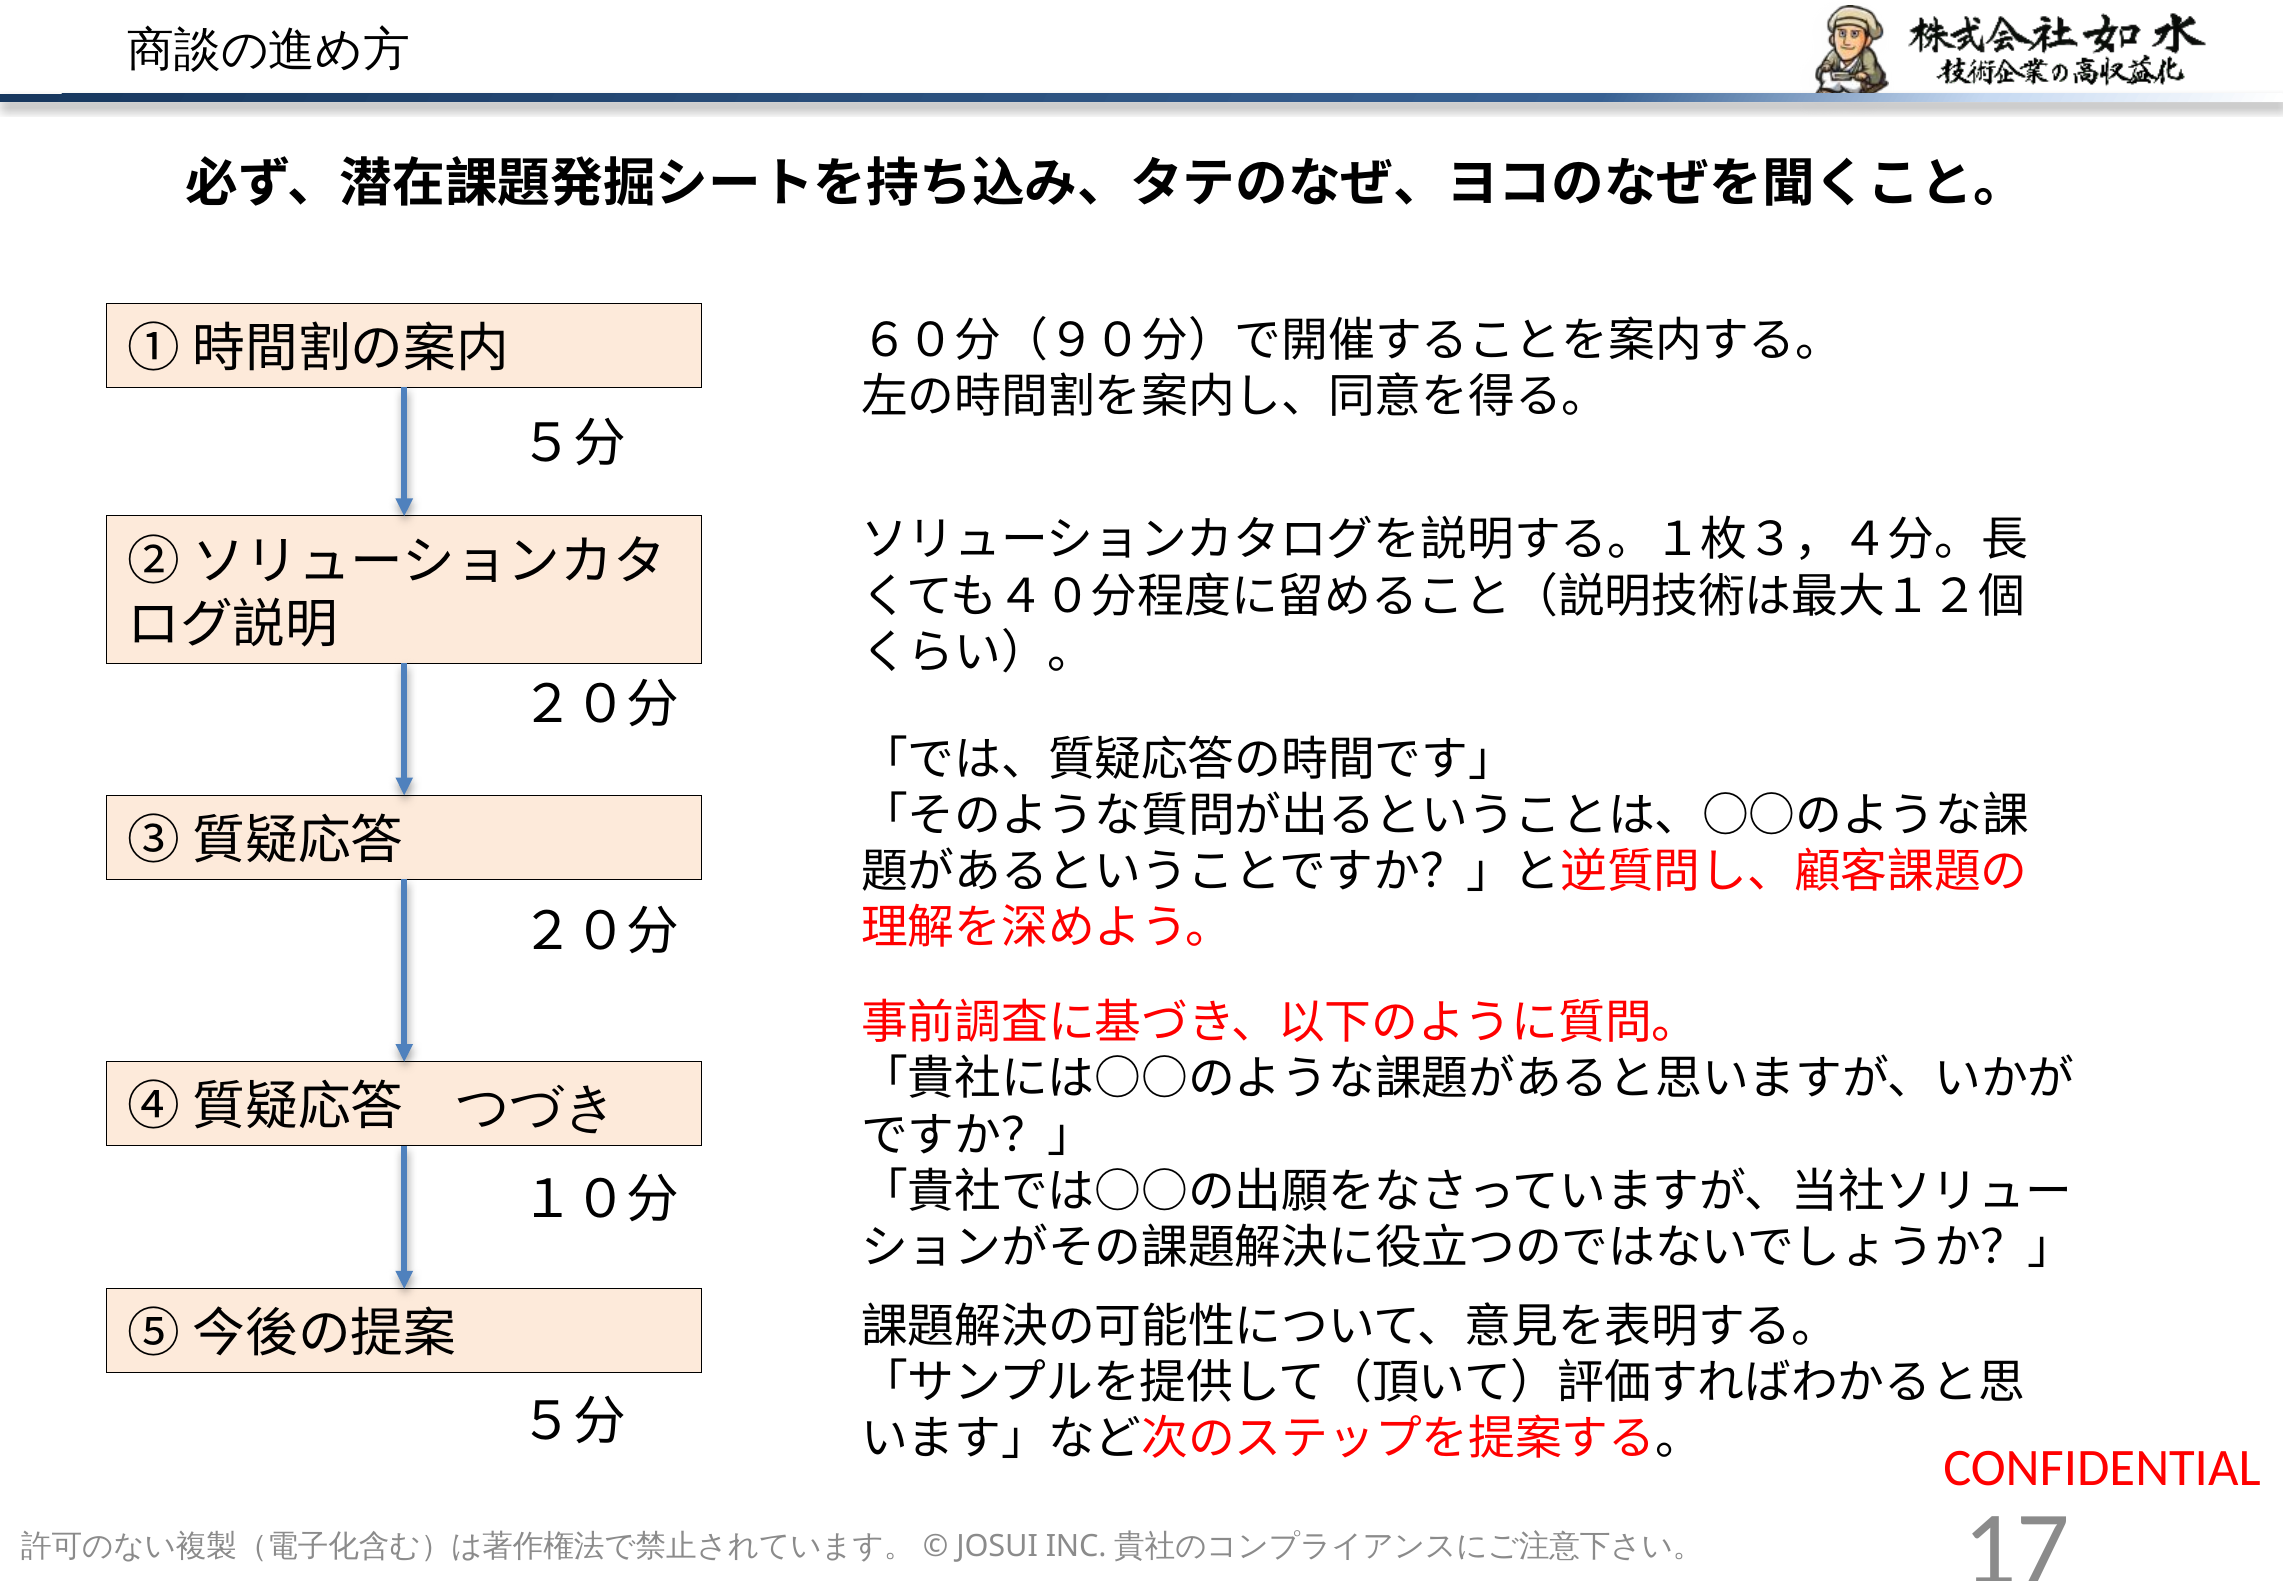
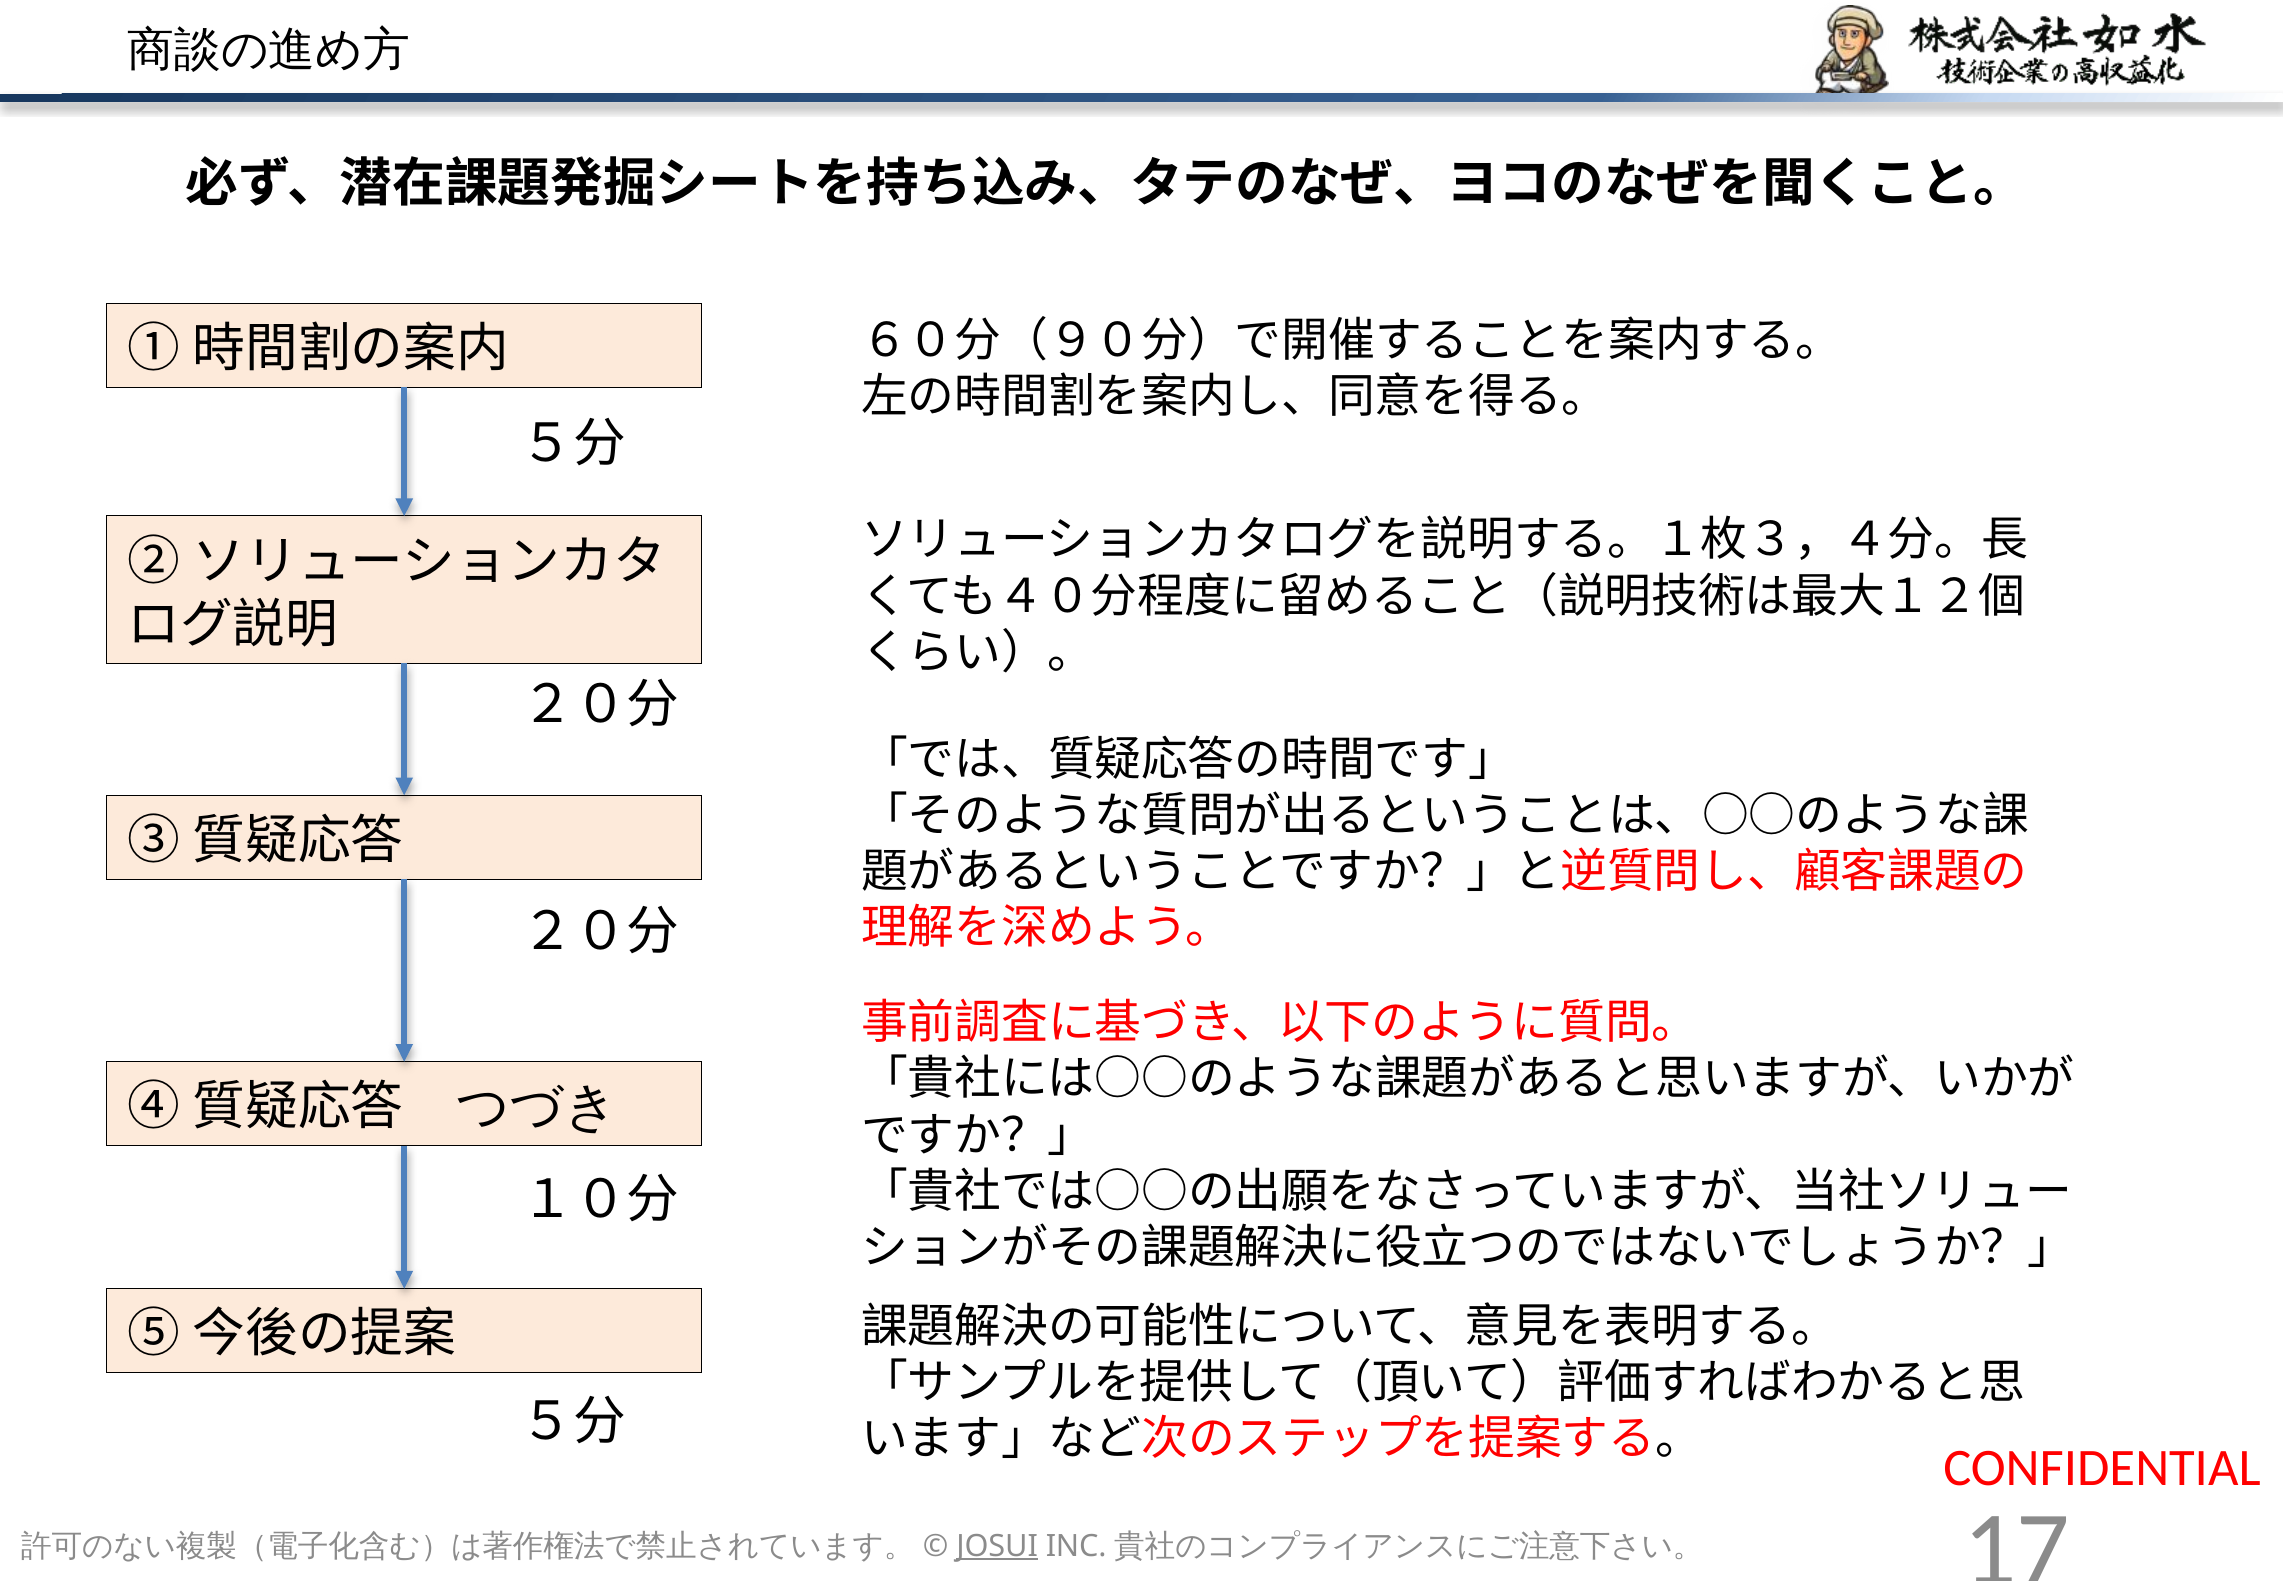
JOSUI underline: none -> present
